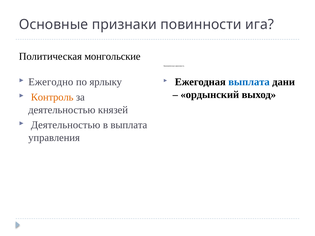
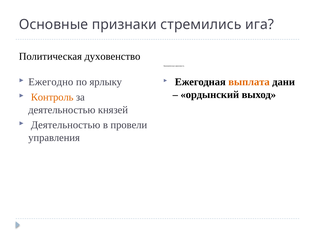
повинности: повинности -> стремились
монгольские: монгольские -> духовенство
выплата at (249, 82) colour: blue -> orange
в выплата: выплата -> провели
